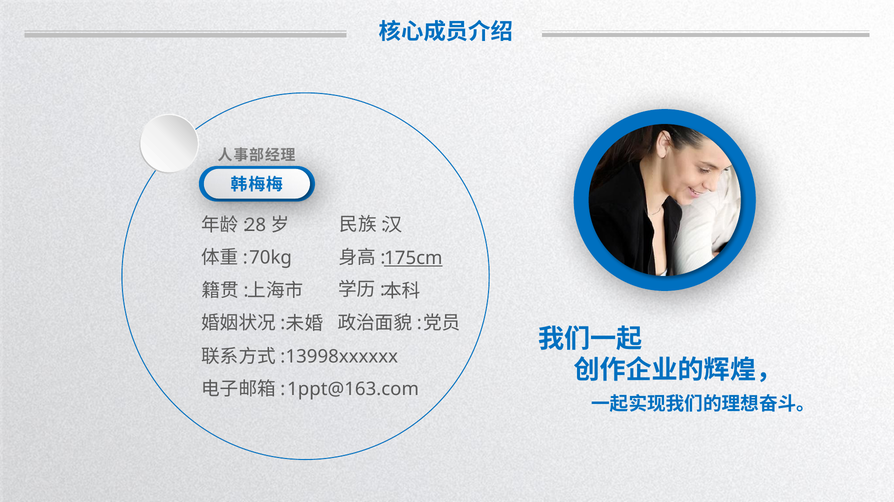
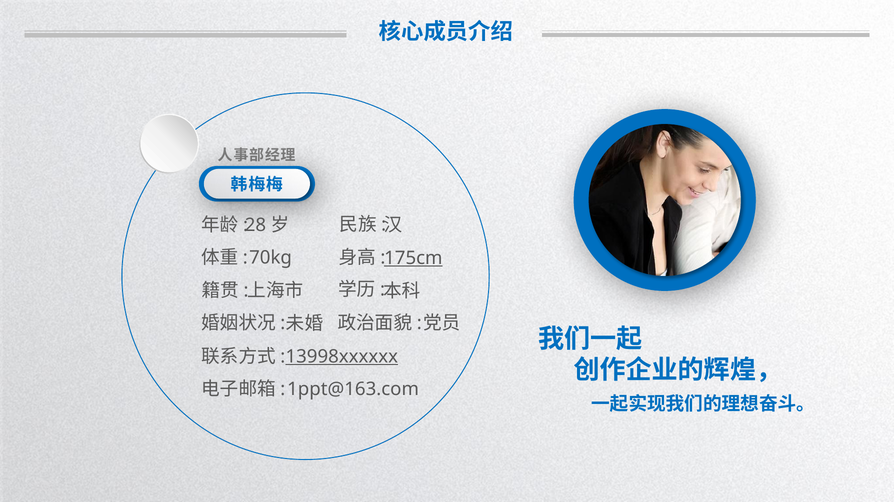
13998xxxxxx underline: none -> present
